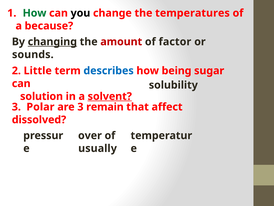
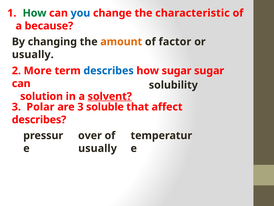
you colour: black -> blue
temperatures: temperatures -> characteristic
changing underline: present -> none
amount colour: red -> orange
sounds at (33, 54): sounds -> usually
Little: Little -> More
how being: being -> sugar
remain: remain -> soluble
dissolved at (39, 119): dissolved -> describes
